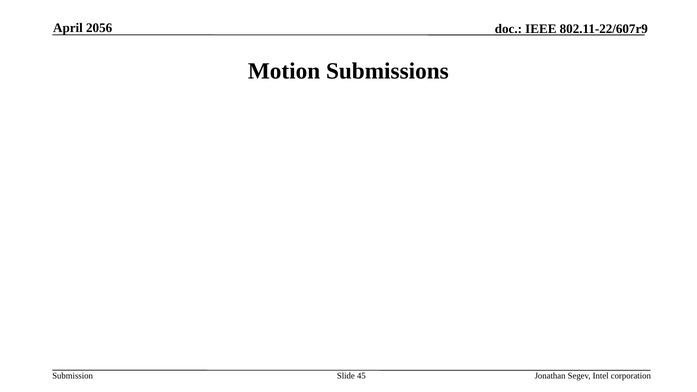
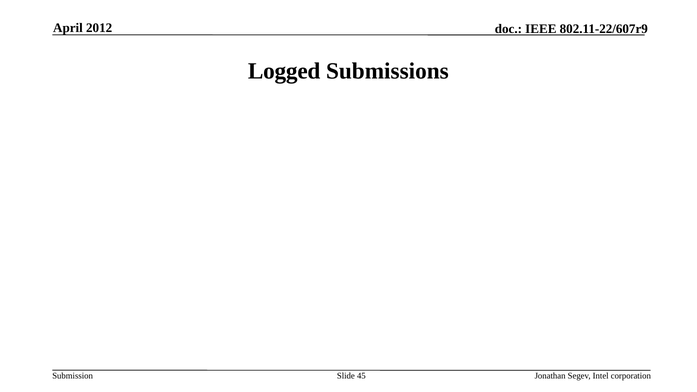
2056: 2056 -> 2012
Motion: Motion -> Logged
